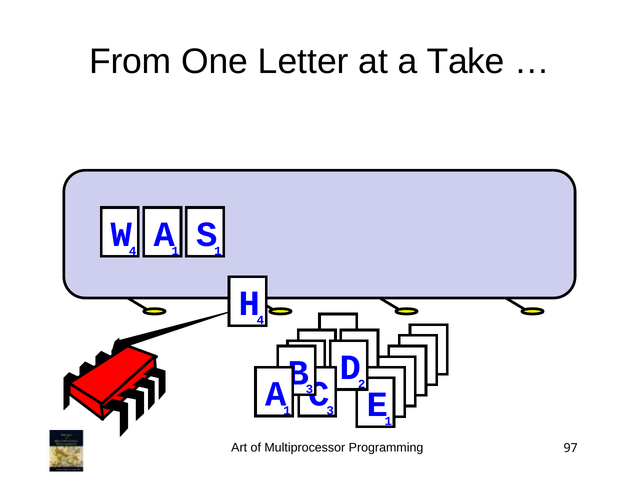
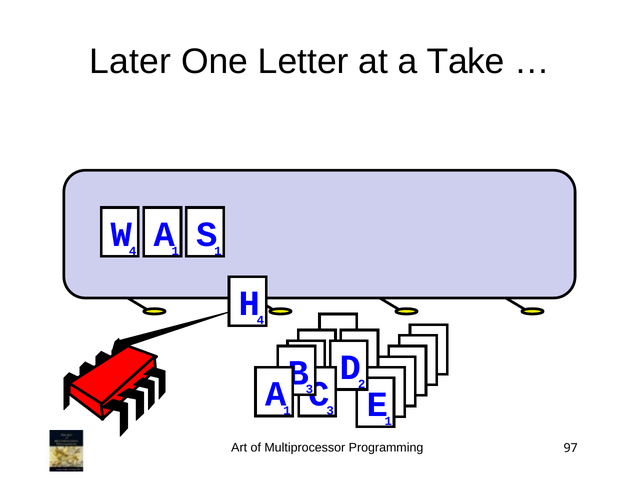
From: From -> Later
